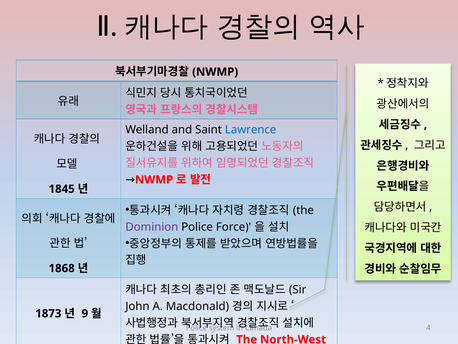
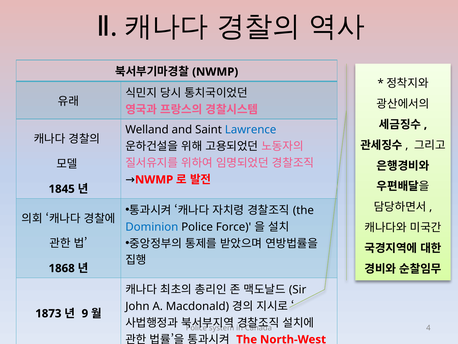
Dominion colour: purple -> blue
